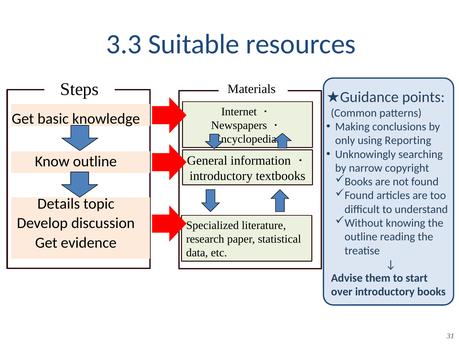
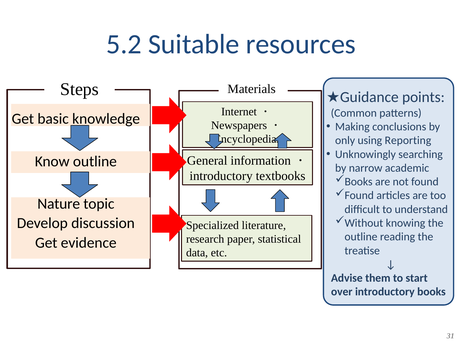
3.3: 3.3 -> 5.2
copyright: copyright -> academic
Details: Details -> Nature
